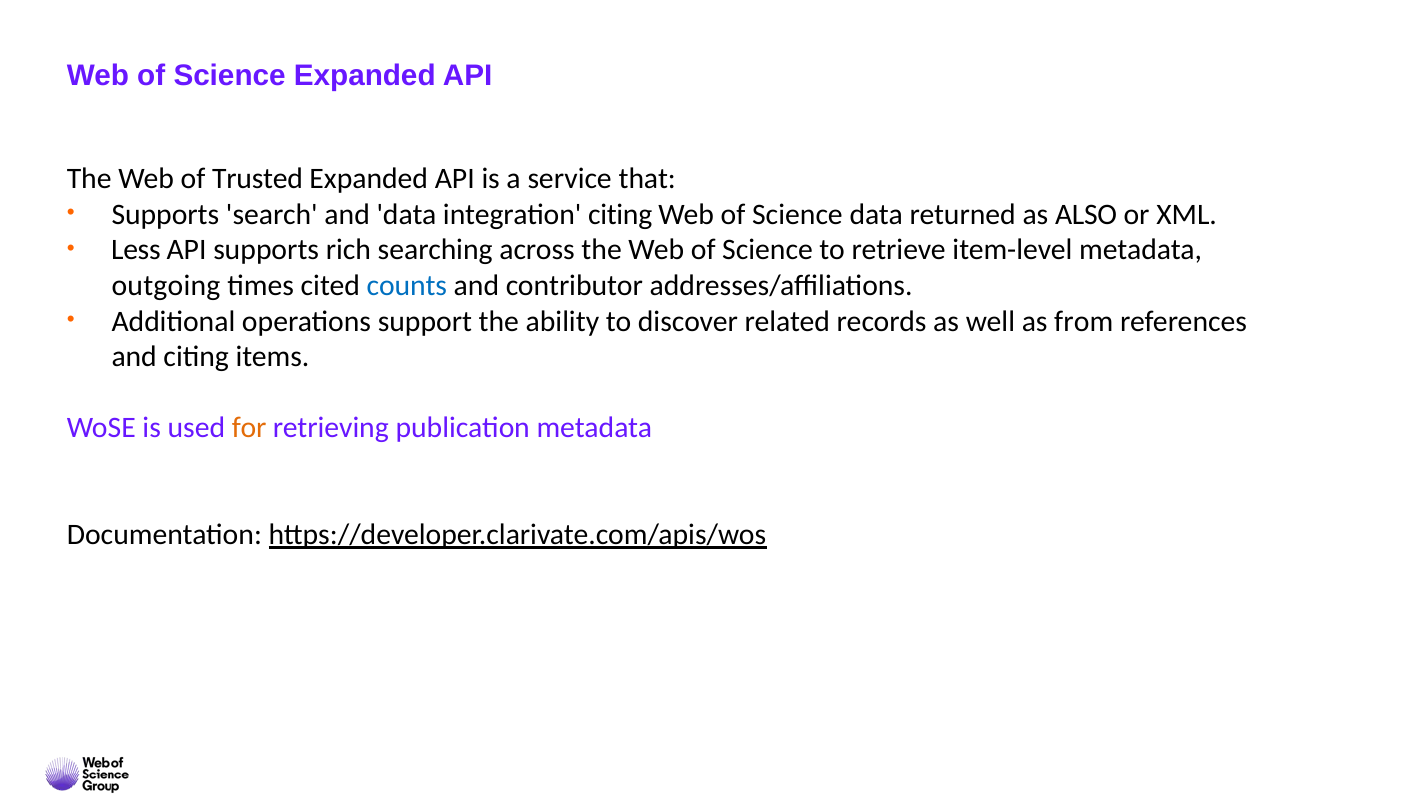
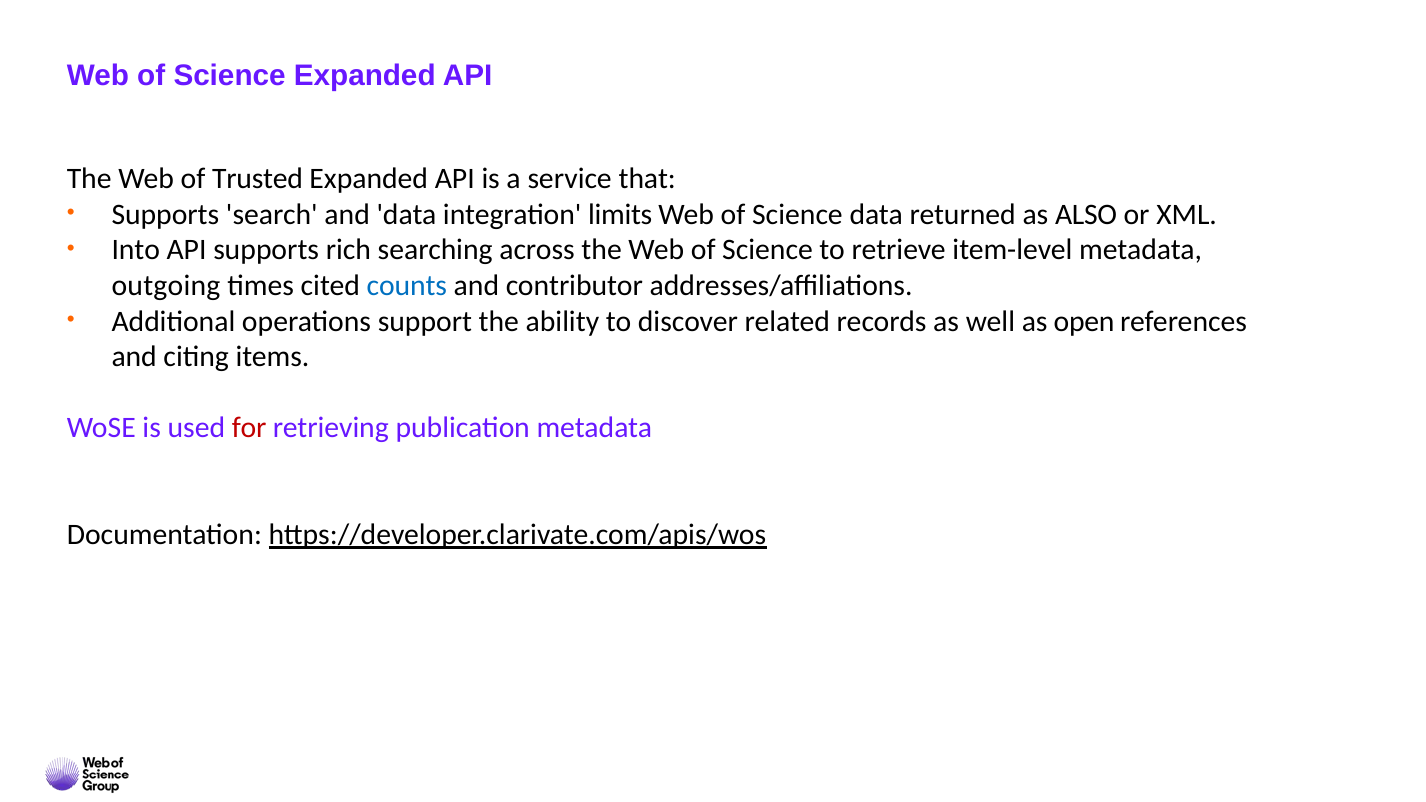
integration citing: citing -> limits
Less: Less -> Into
from: from -> open
for colour: orange -> red
